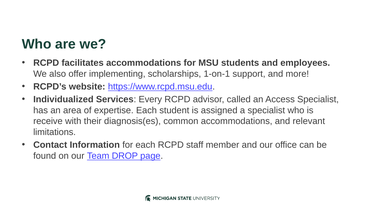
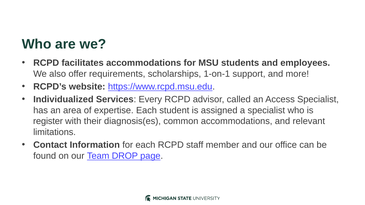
implementing: implementing -> requirements
receive: receive -> register
